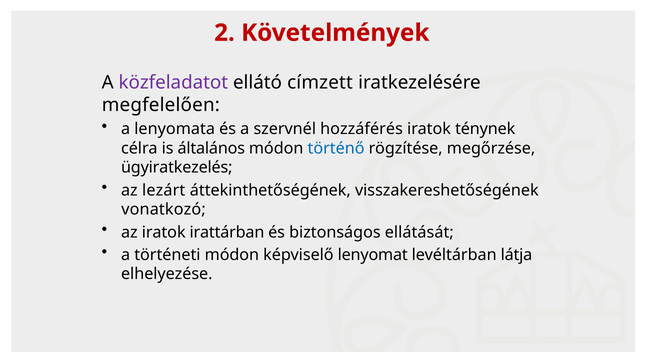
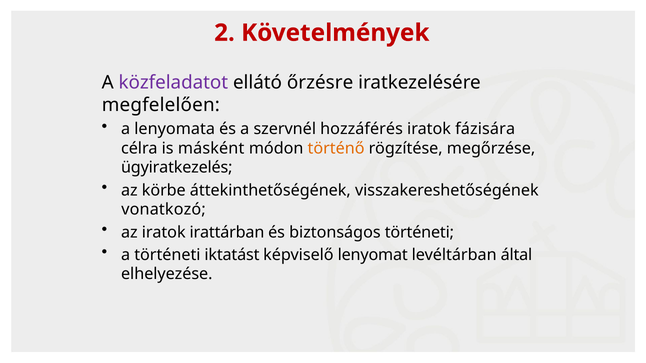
címzett: címzett -> őrzésre
ténynek: ténynek -> fázisára
általános: általános -> másként
történő colour: blue -> orange
lezárt: lezárt -> körbe
biztonságos ellátását: ellátását -> történeti
történeti módon: módon -> iktatást
látja: látja -> által
